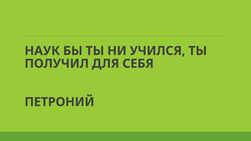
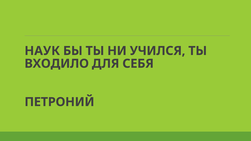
ПОЛУЧИЛ: ПОЛУЧИЛ -> ВХОДИЛО
